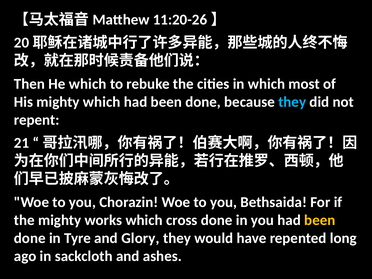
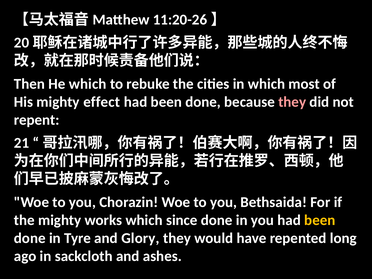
mighty which: which -> effect
they at (292, 102) colour: light blue -> pink
cross: cross -> since
